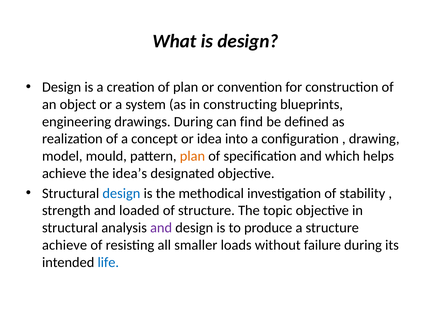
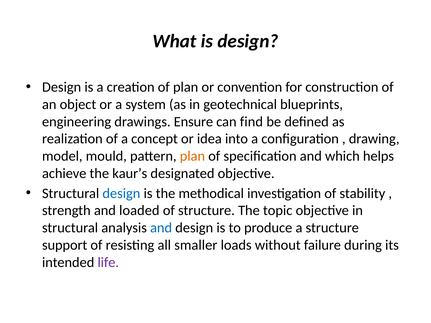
constructing: constructing -> geotechnical
drawings During: During -> Ensure
idea’s: idea’s -> kaur’s
and at (161, 228) colour: purple -> blue
achieve at (65, 245): achieve -> support
life colour: blue -> purple
